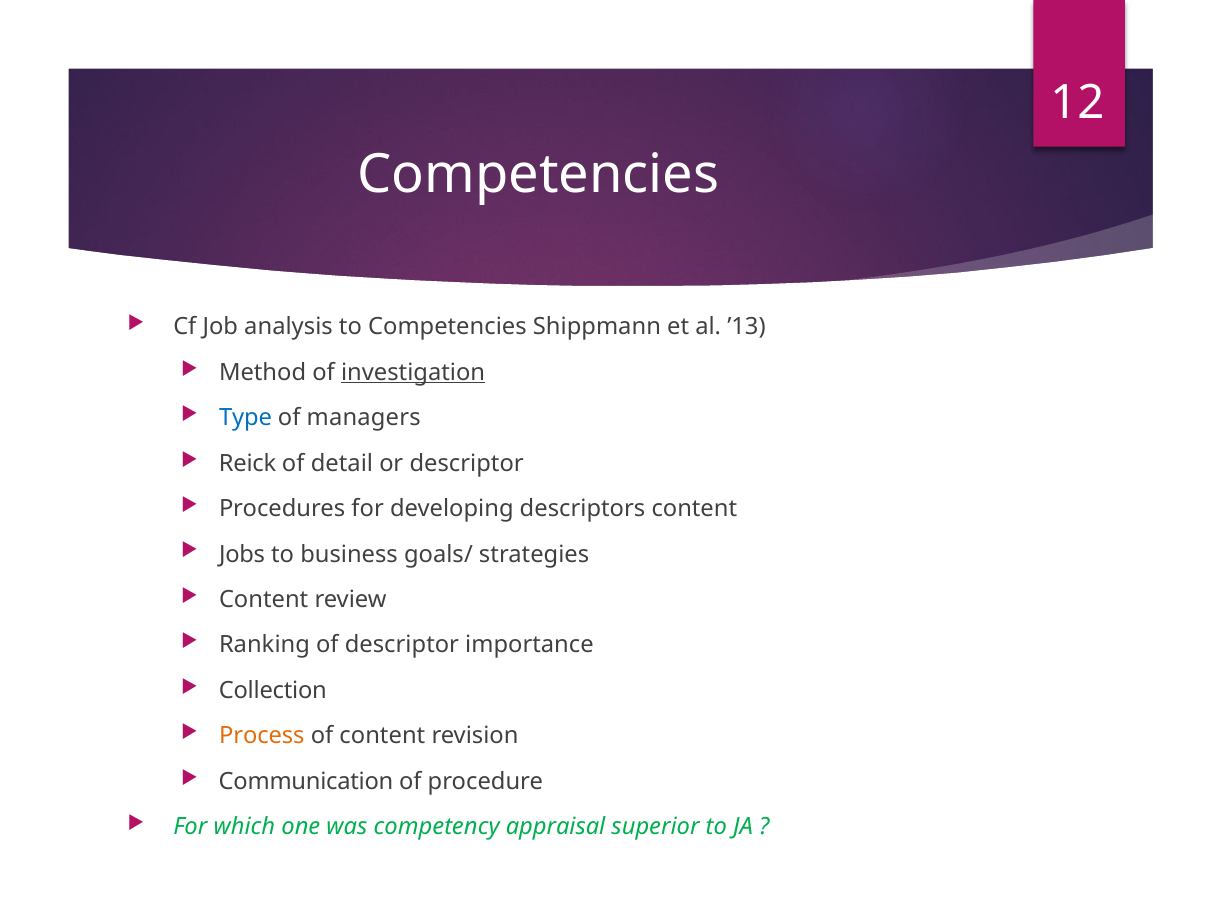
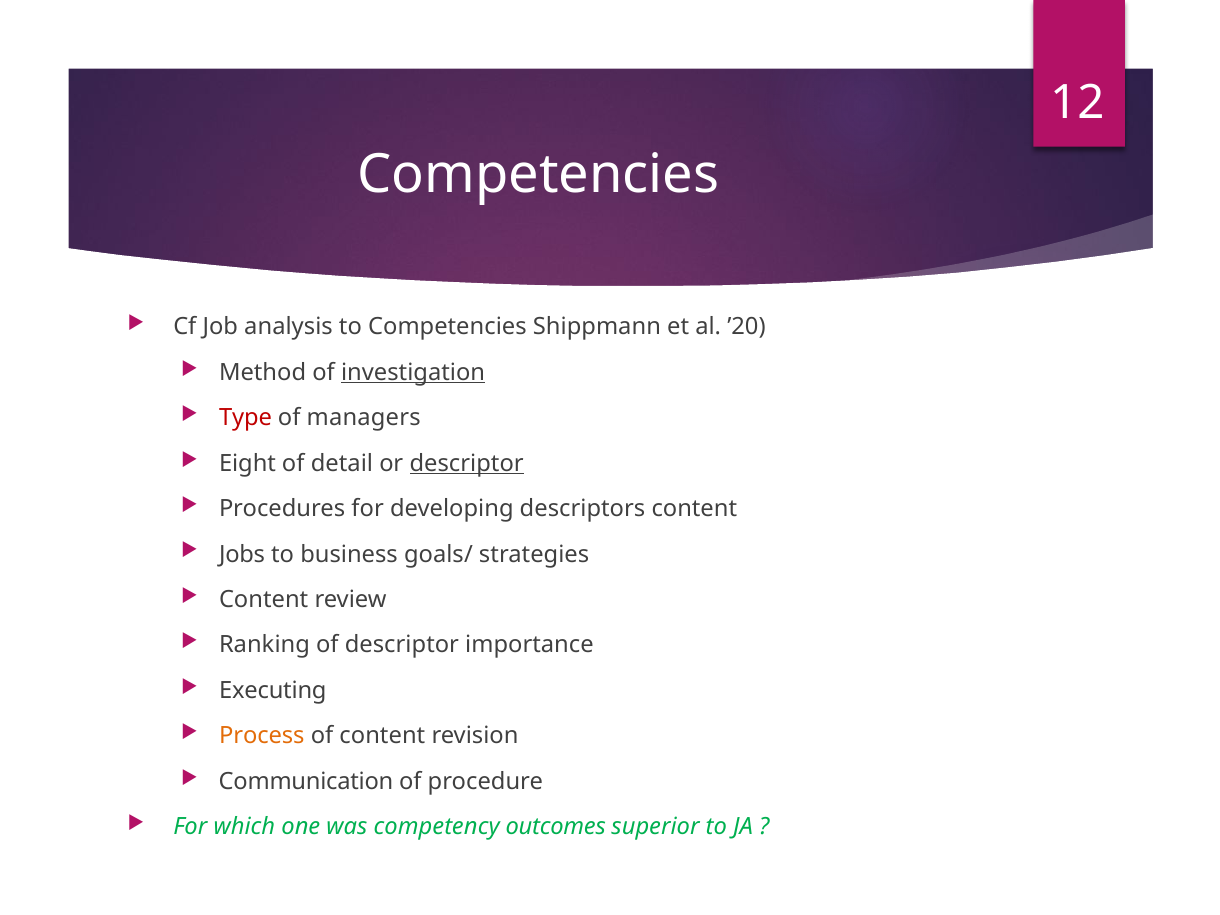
’13: ’13 -> ’20
Type colour: blue -> red
Reick: Reick -> Eight
descriptor at (467, 463) underline: none -> present
Collection: Collection -> Executing
appraisal: appraisal -> outcomes
